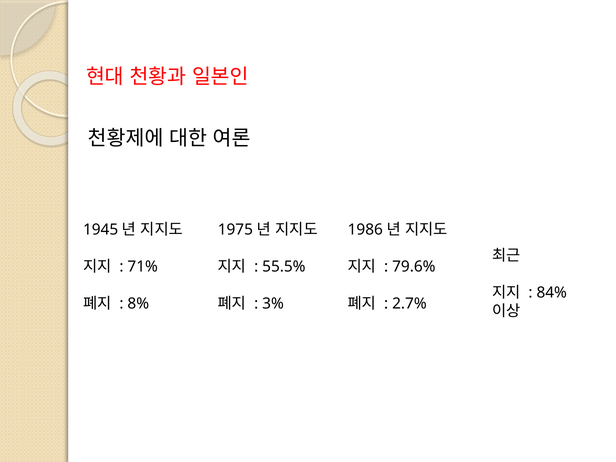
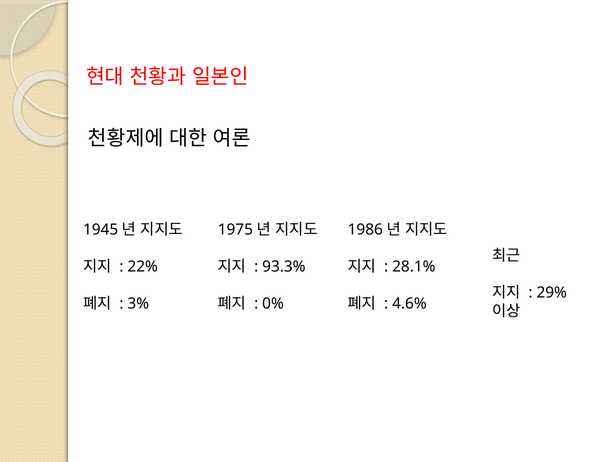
71%: 71% -> 22%
55.5%: 55.5% -> 93.3%
79.6%: 79.6% -> 28.1%
84%: 84% -> 29%
8%: 8% -> 3%
3%: 3% -> 0%
2.7%: 2.7% -> 4.6%
